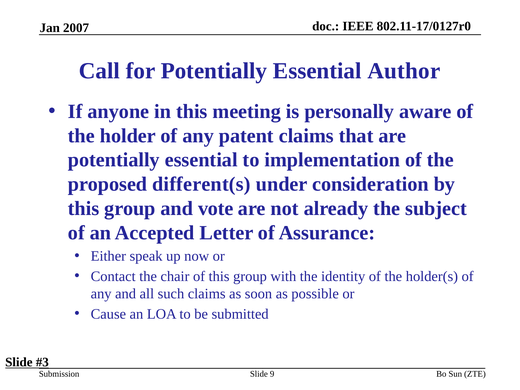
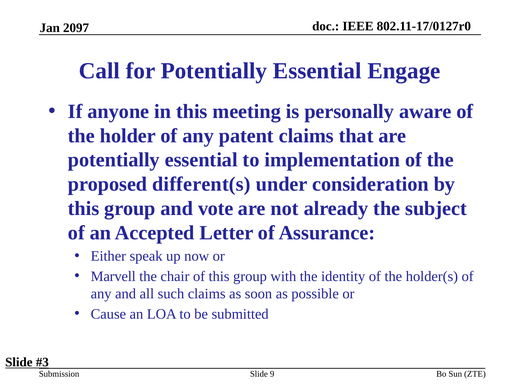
2007: 2007 -> 2097
Author: Author -> Engage
Contact: Contact -> Marvell
